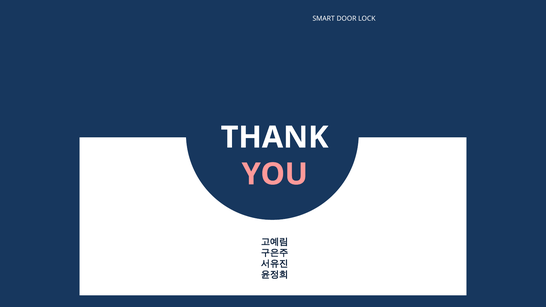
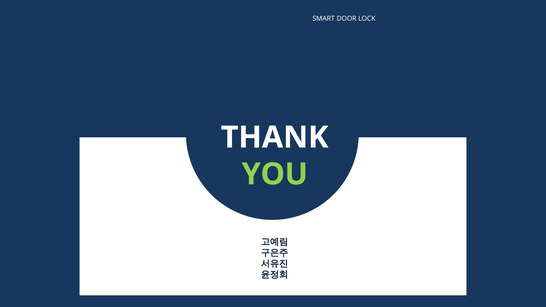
YOU colour: pink -> light green
